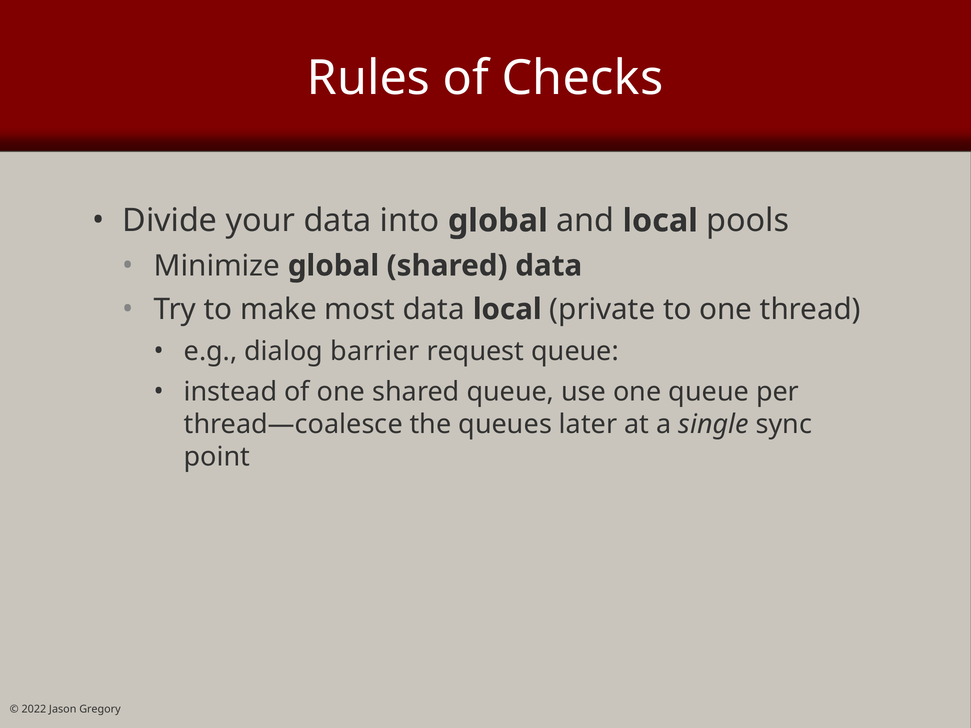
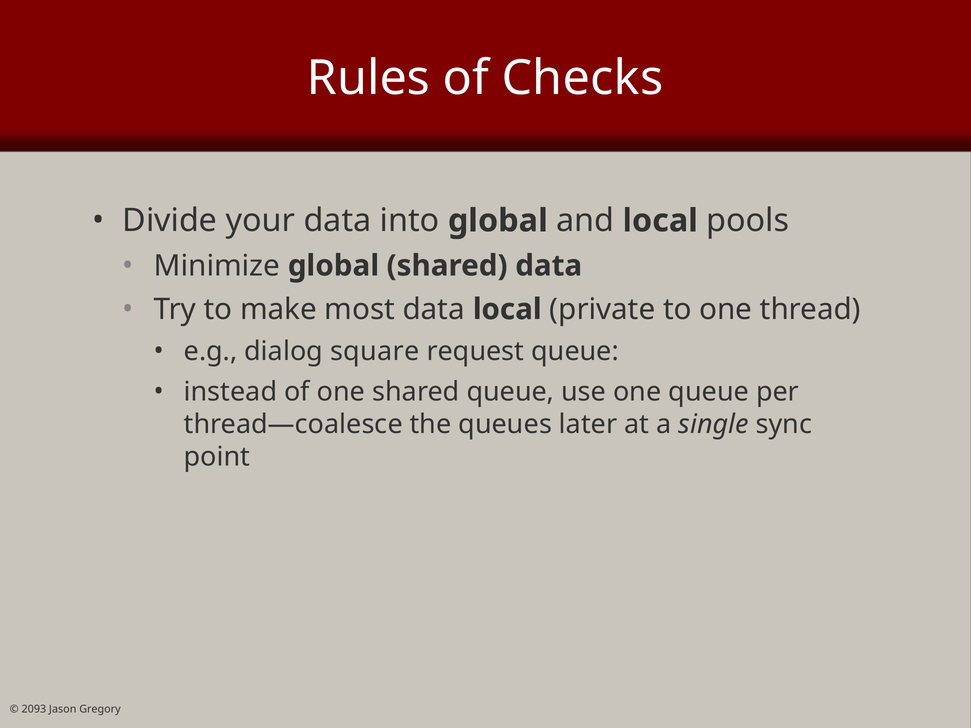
barrier: barrier -> square
2022: 2022 -> 2093
